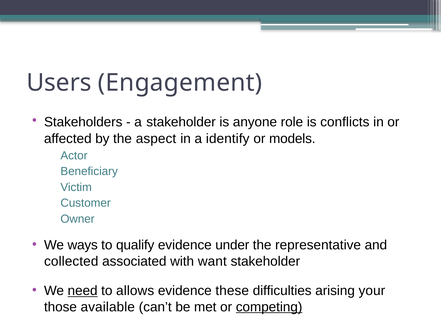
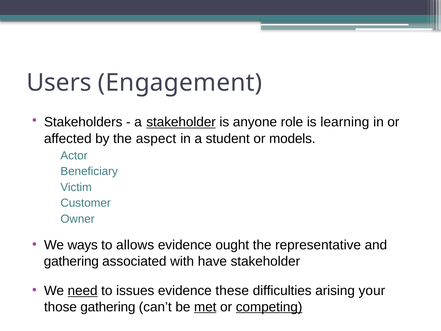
stakeholder at (181, 122) underline: none -> present
conflicts: conflicts -> learning
identify: identify -> student
qualify: qualify -> allows
under: under -> ought
collected at (71, 261): collected -> gathering
want: want -> have
allows: allows -> issues
those available: available -> gathering
met underline: none -> present
